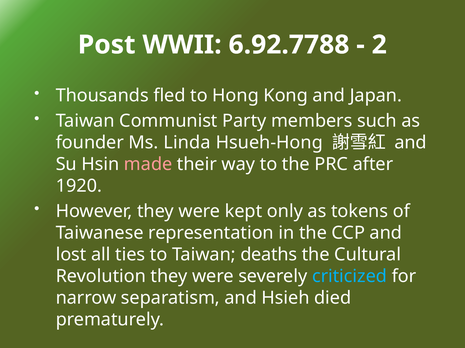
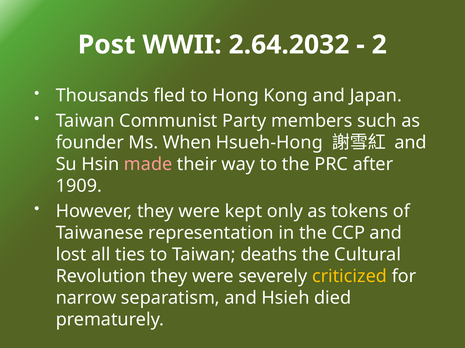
6.92.7788: 6.92.7788 -> 2.64.2032
Linda: Linda -> When
1920: 1920 -> 1909
criticized colour: light blue -> yellow
